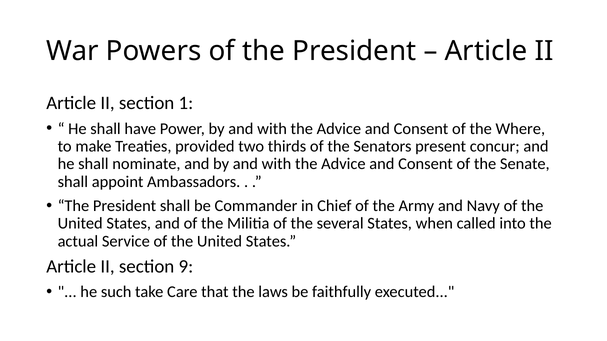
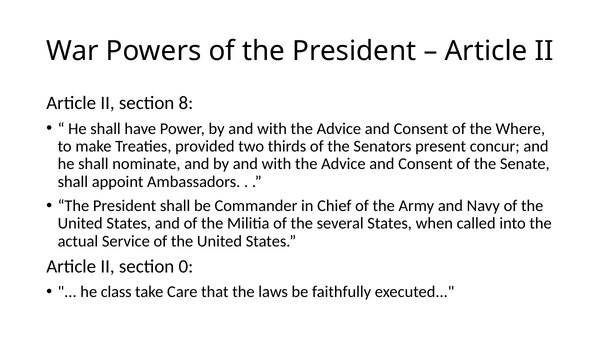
1: 1 -> 8
9: 9 -> 0
such: such -> class
